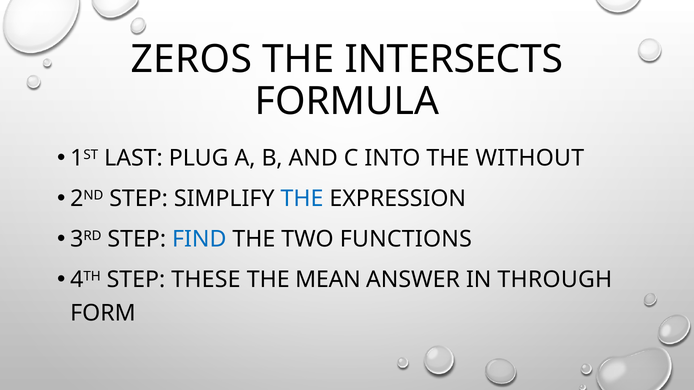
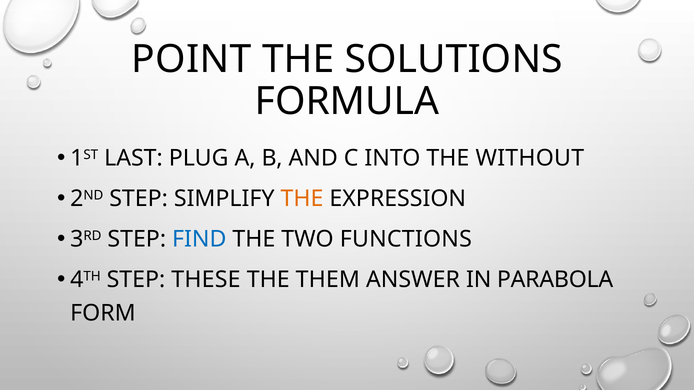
ZEROS: ZEROS -> POINT
INTERSECTS: INTERSECTS -> SOLUTIONS
THE at (302, 199) colour: blue -> orange
MEAN: MEAN -> THEM
THROUGH: THROUGH -> PARABOLA
